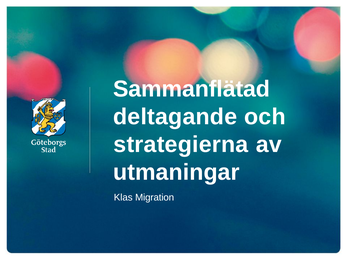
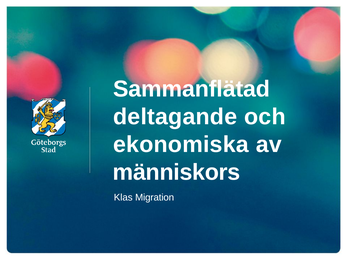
strategierna: strategierna -> ekonomiska
utmaningar: utmaningar -> människors
